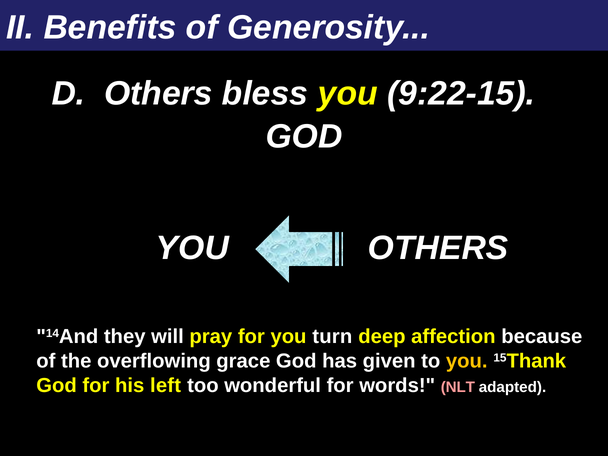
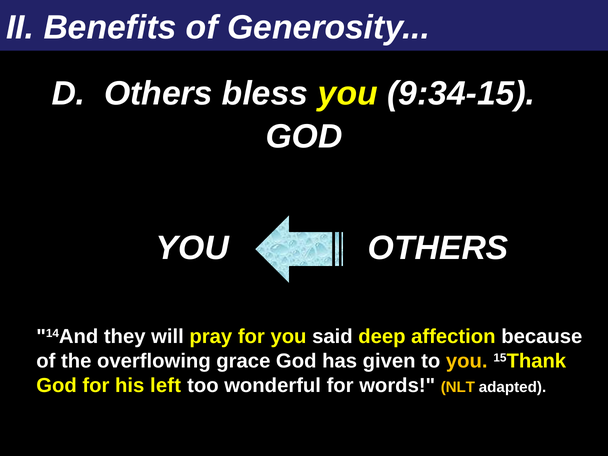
9:22-15: 9:22-15 -> 9:34-15
turn: turn -> said
NLT colour: pink -> yellow
